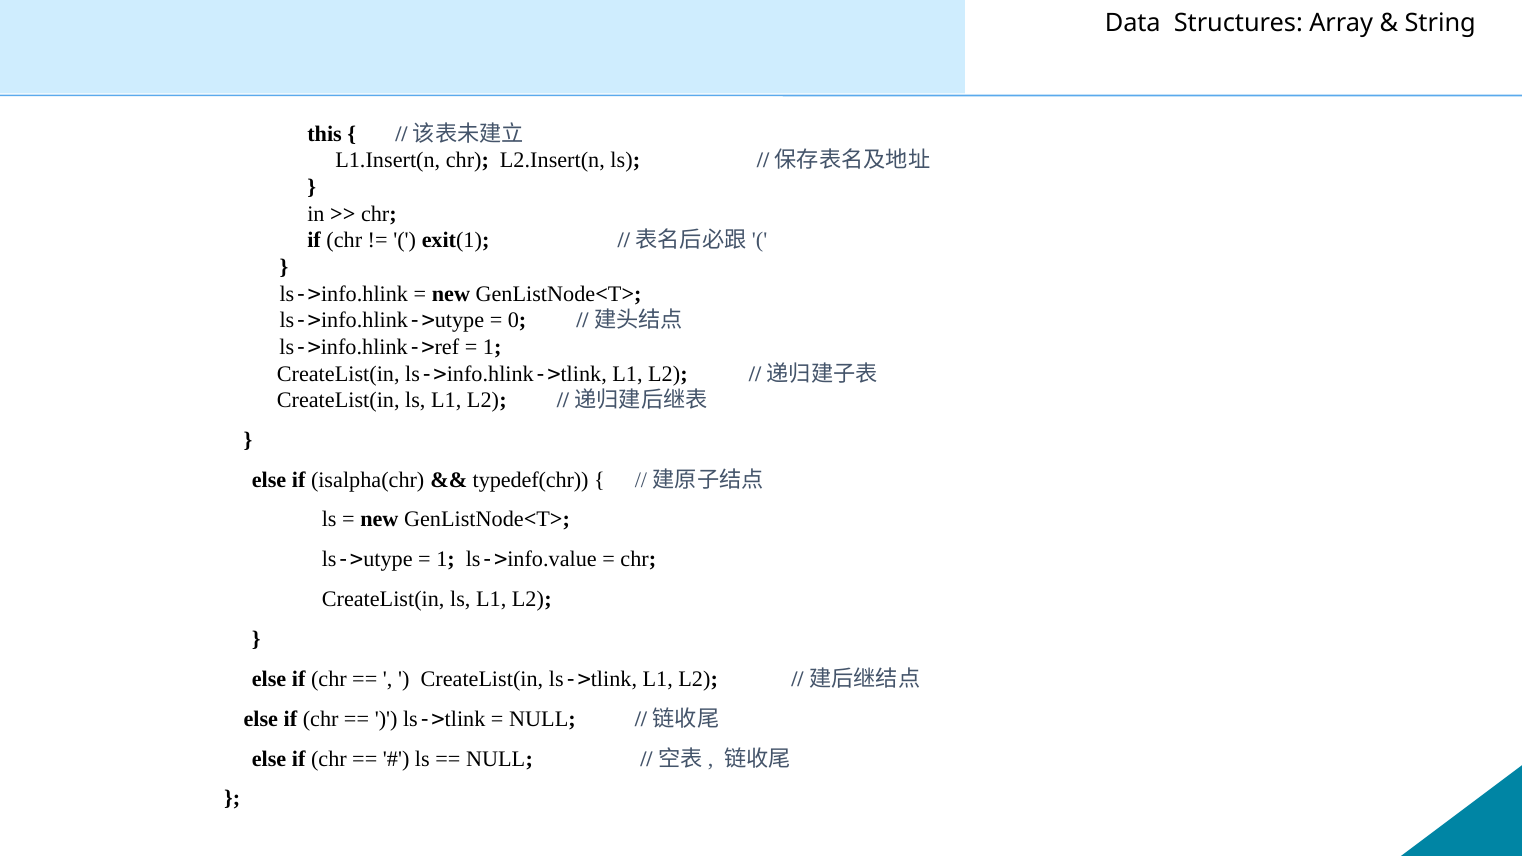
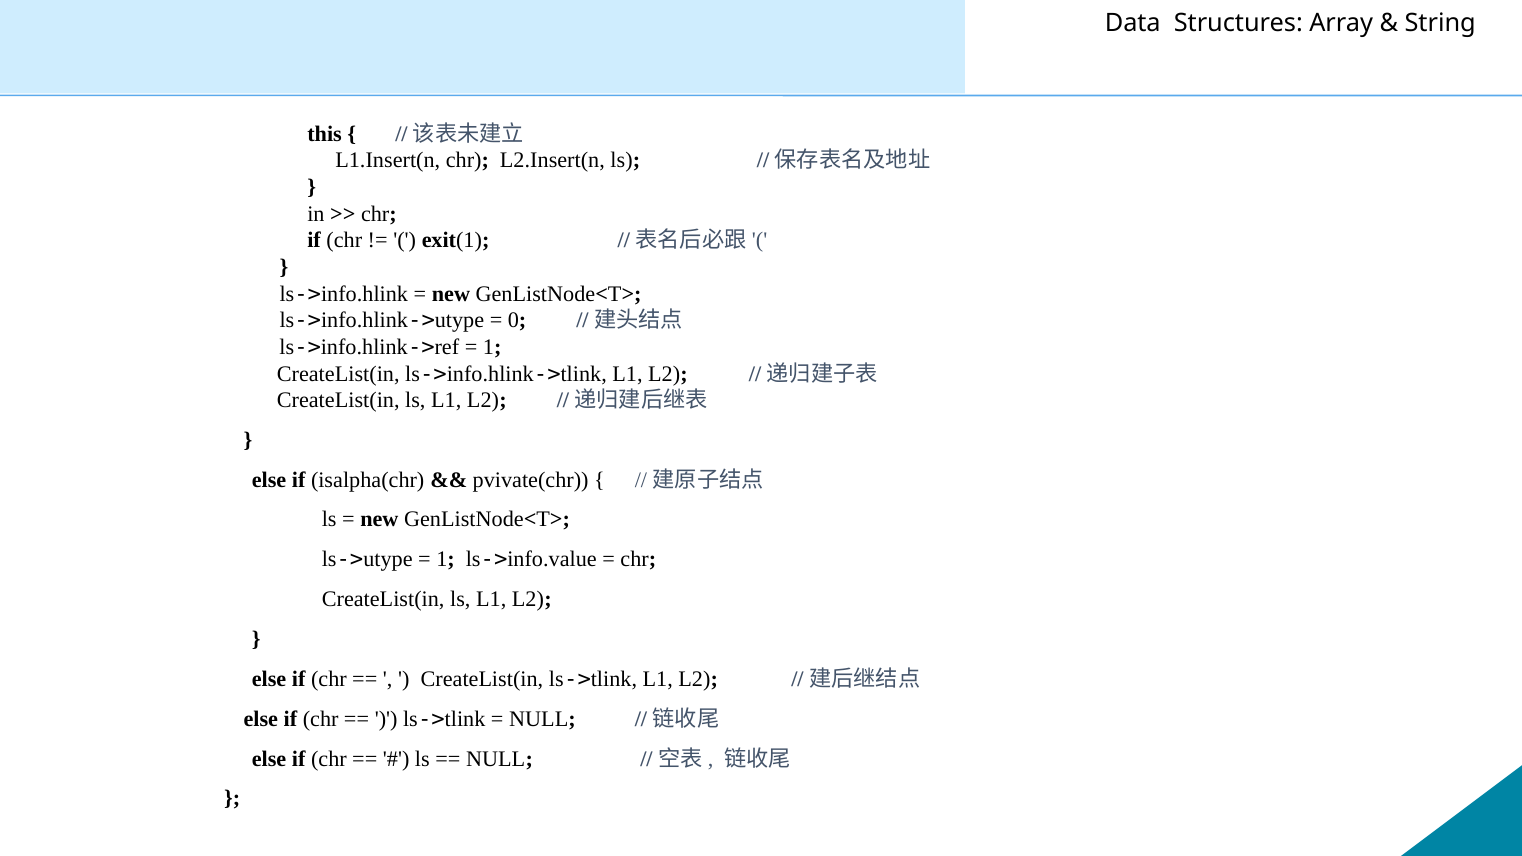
typedef(chr: typedef(chr -> pvivate(chr
